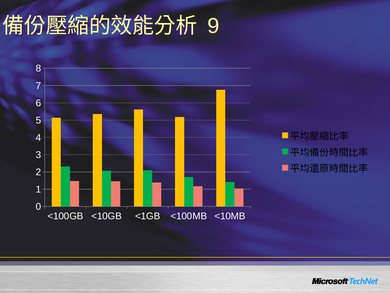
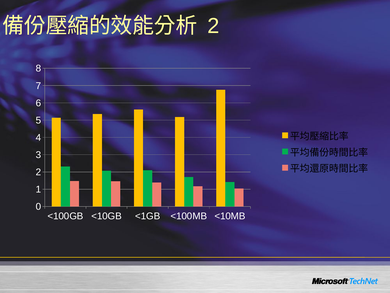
9 at (213, 26): 9 -> 2
